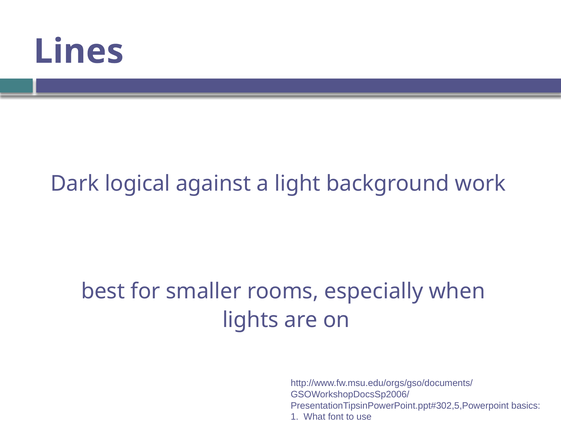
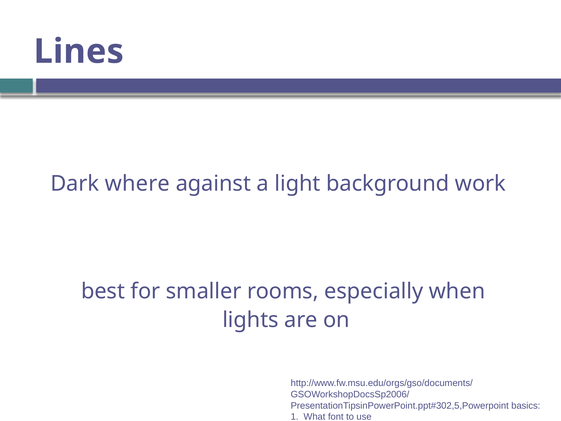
logical: logical -> where
